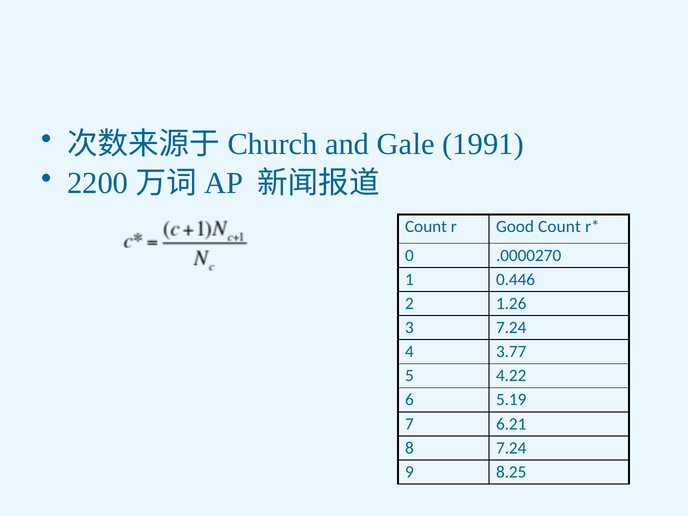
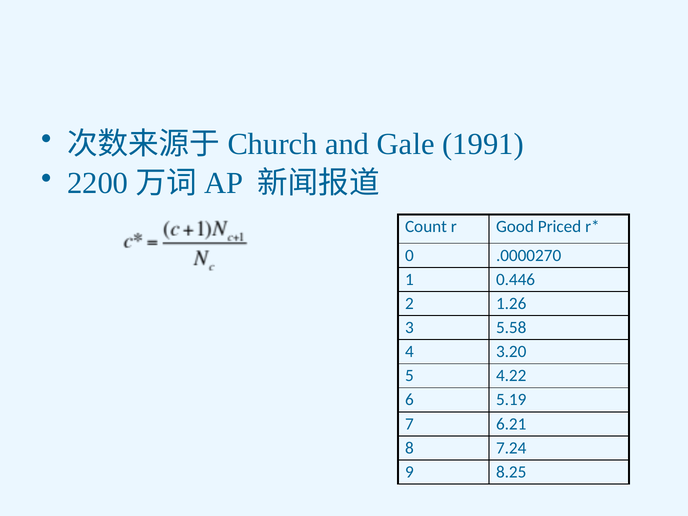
Good Count: Count -> Priced
3 7.24: 7.24 -> 5.58
3.77: 3.77 -> 3.20
